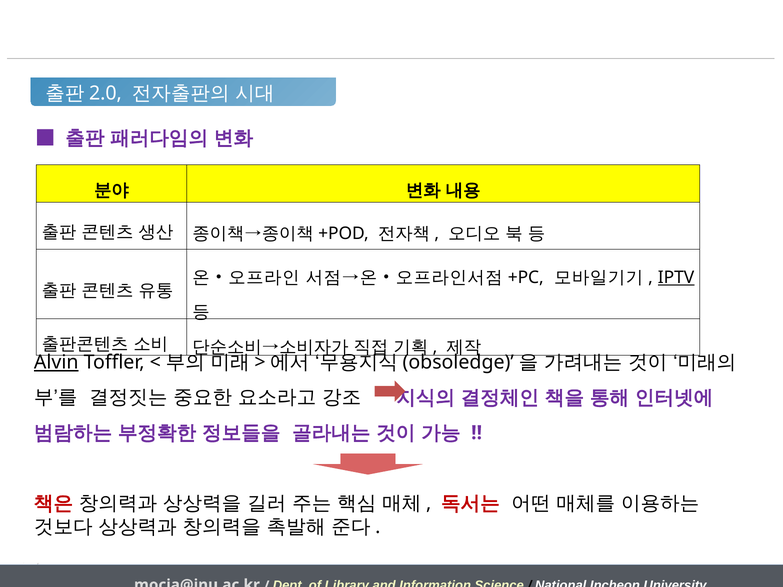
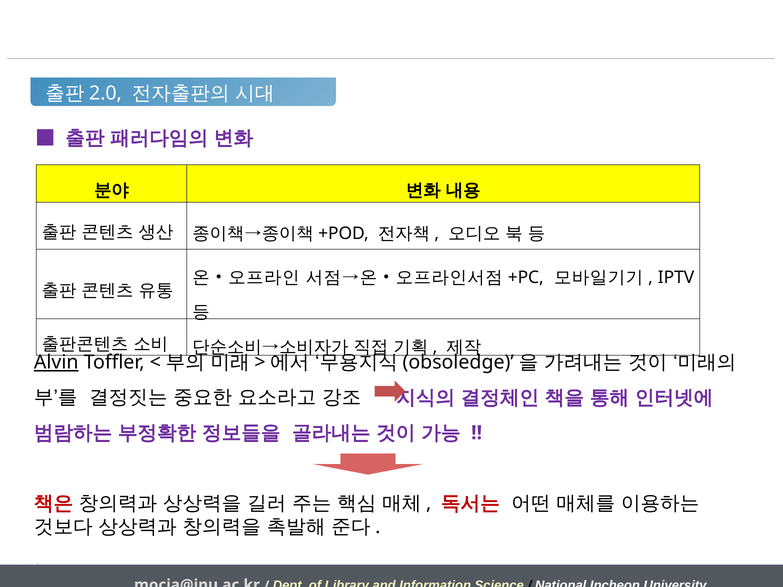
IPTV underline: present -> none
